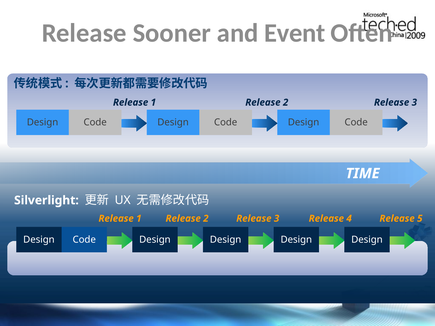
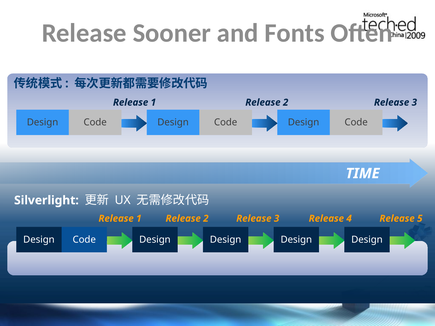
Event: Event -> Fonts
